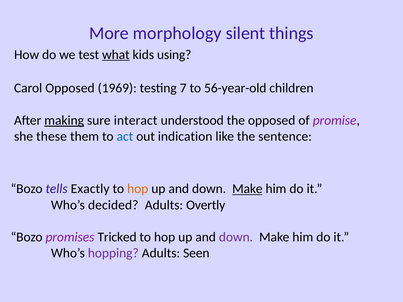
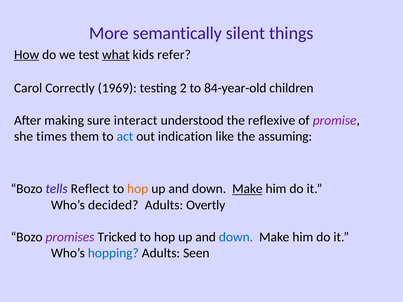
morphology: morphology -> semantically
How underline: none -> present
using: using -> refer
Carol Opposed: Opposed -> Correctly
7: 7 -> 2
56-year-old: 56-year-old -> 84-year-old
making underline: present -> none
the opposed: opposed -> reflexive
these: these -> times
sentence: sentence -> assuming
Exactly: Exactly -> Reflect
down at (236, 237) colour: purple -> blue
hopping colour: purple -> blue
